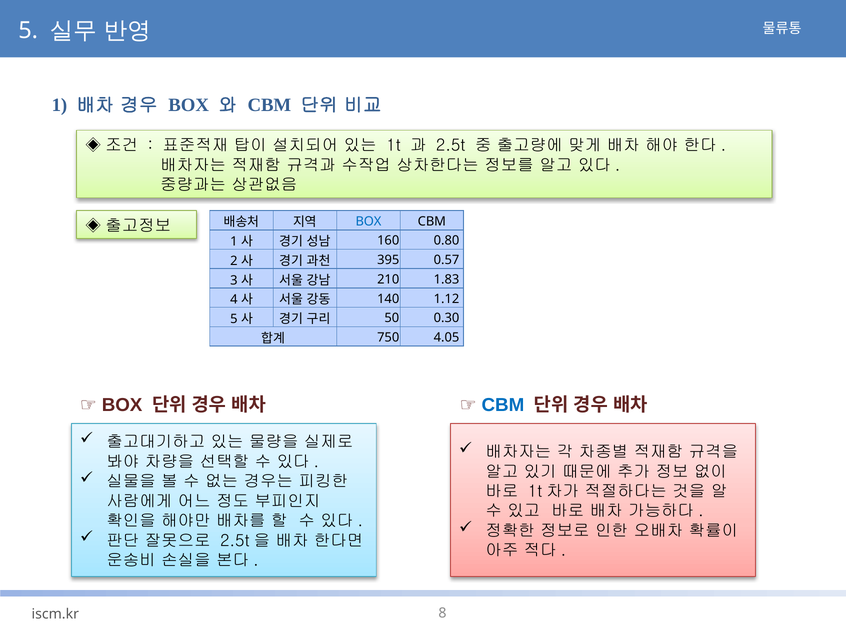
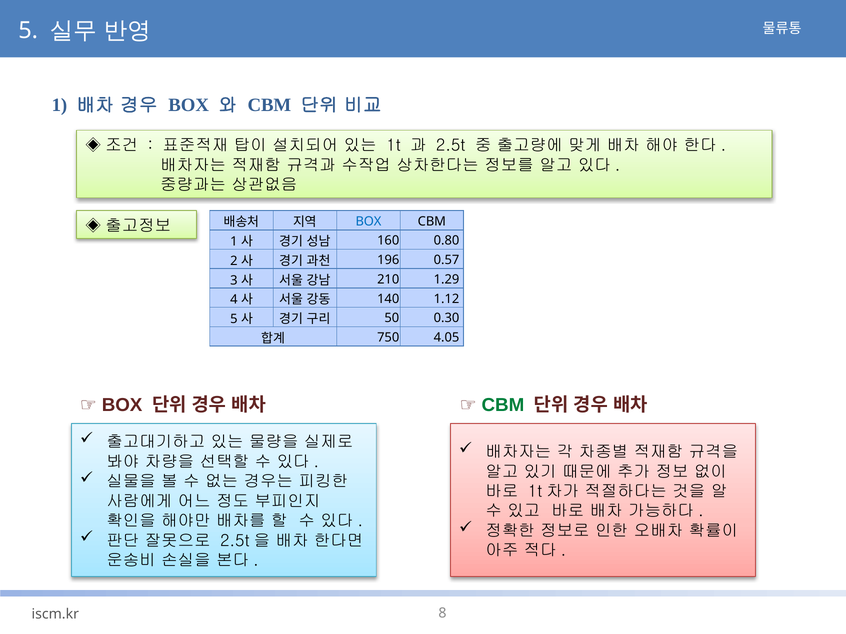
395: 395 -> 196
1.83: 1.83 -> 1.29
CBM at (503, 405) colour: blue -> green
